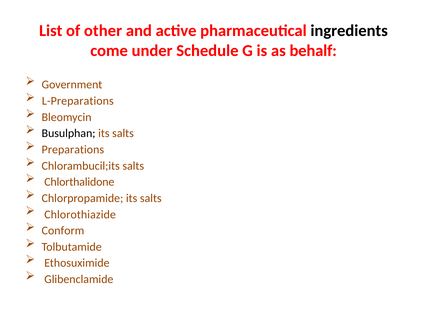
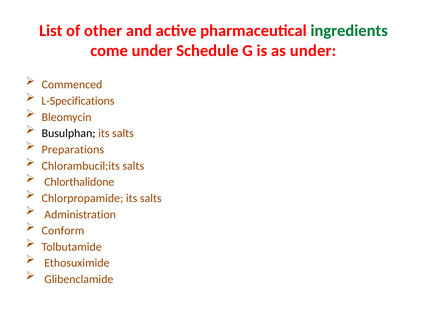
ingredients colour: black -> green
as behalf: behalf -> under
Government: Government -> Commenced
L-Preparations: L-Preparations -> L-Specifications
Chlorothiazide: Chlorothiazide -> Administration
